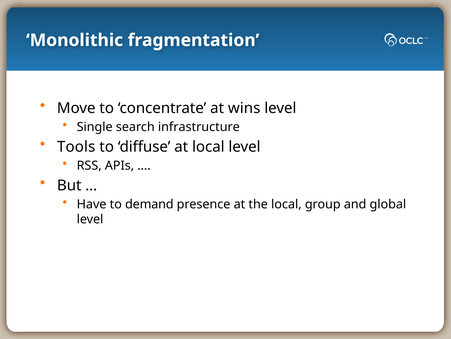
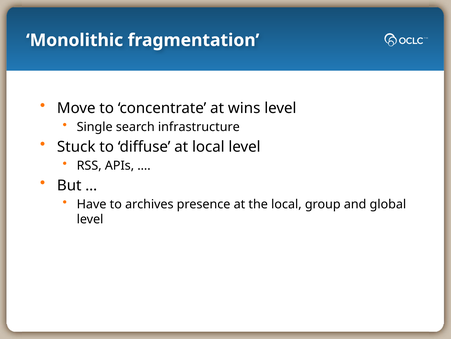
Tools: Tools -> Stuck
demand: demand -> archives
